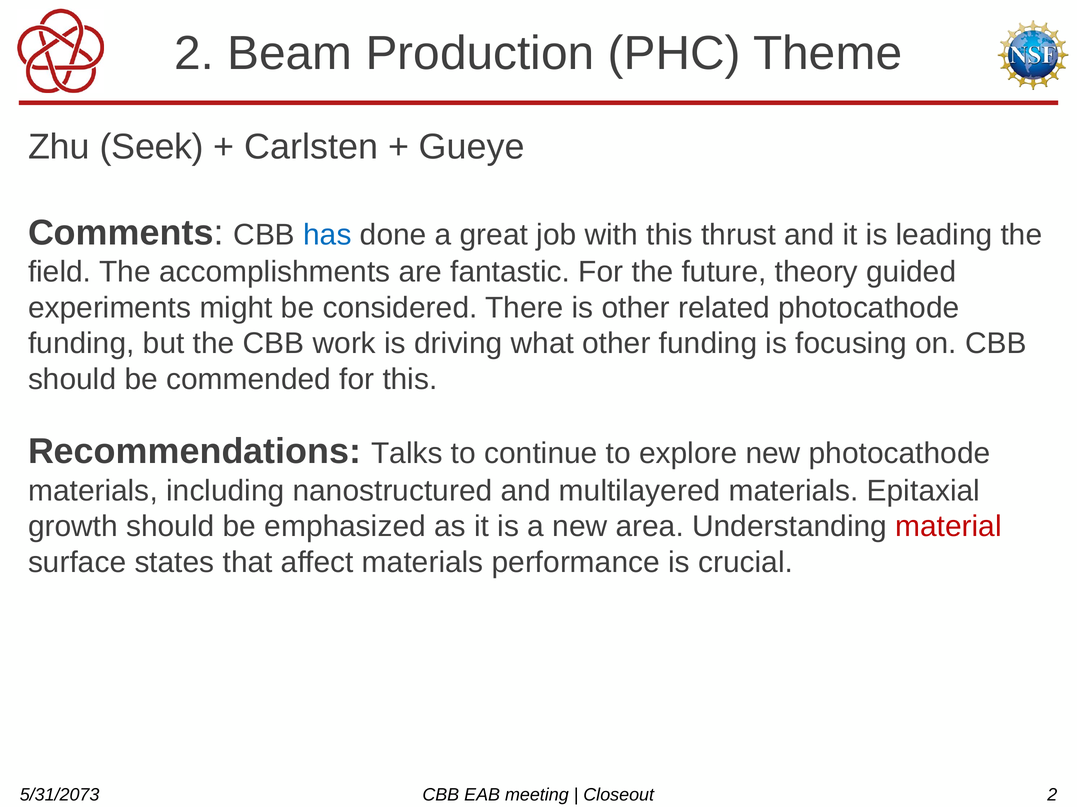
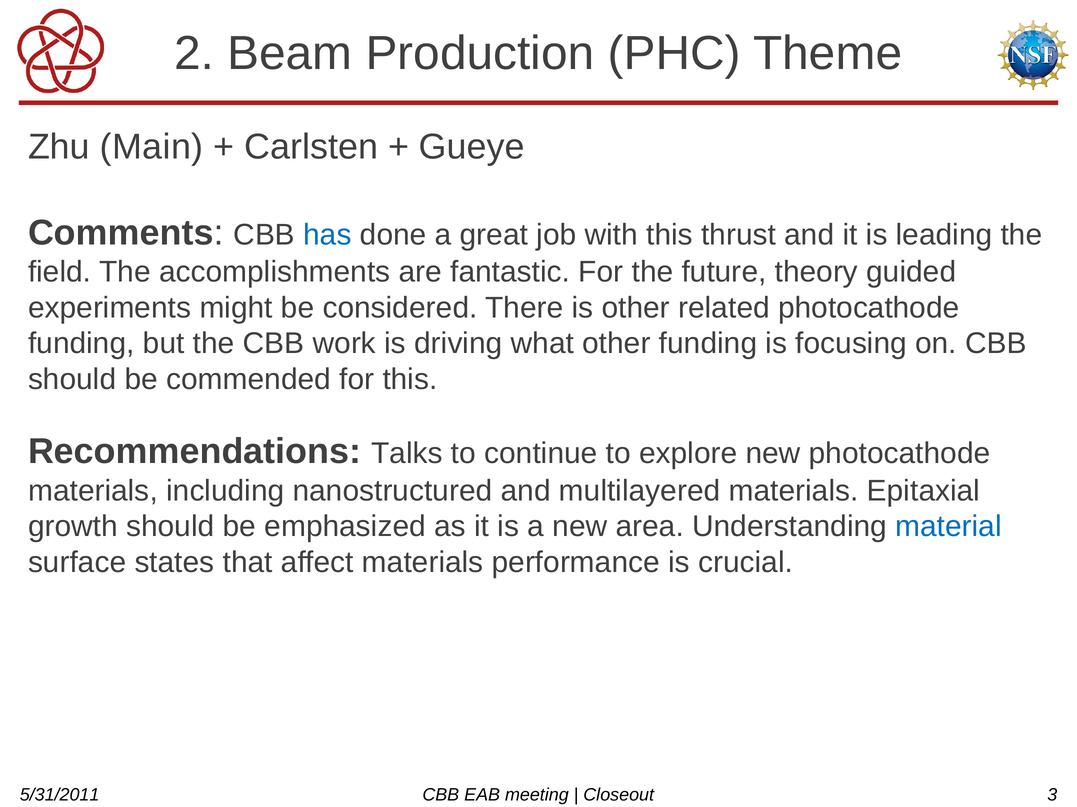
Seek: Seek -> Main
material colour: red -> blue
5/31/2073: 5/31/2073 -> 5/31/2011
Closeout 2: 2 -> 3
